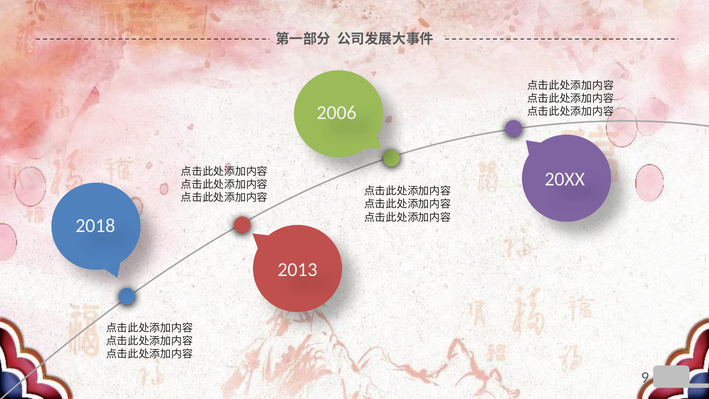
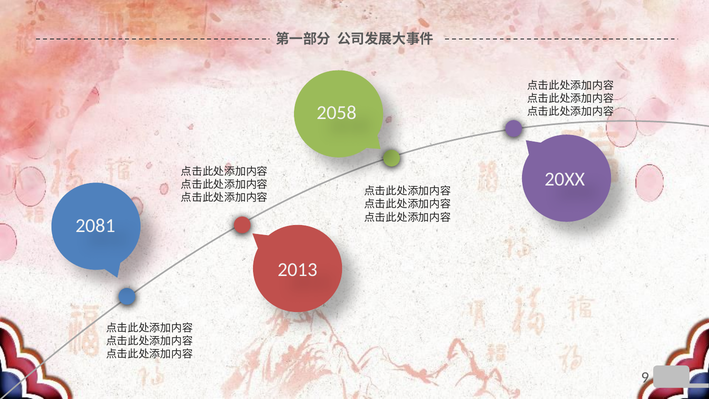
2006: 2006 -> 2058
2018: 2018 -> 2081
